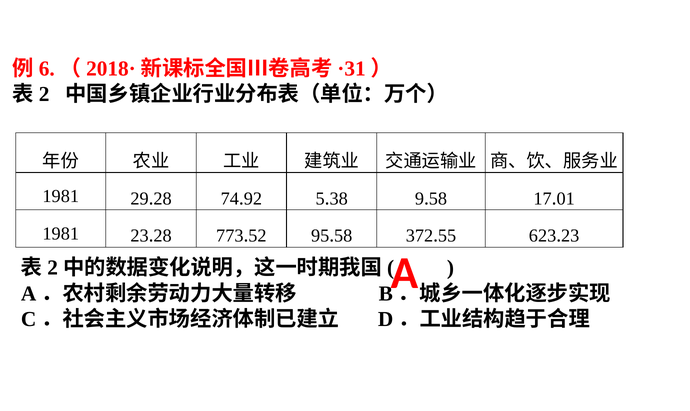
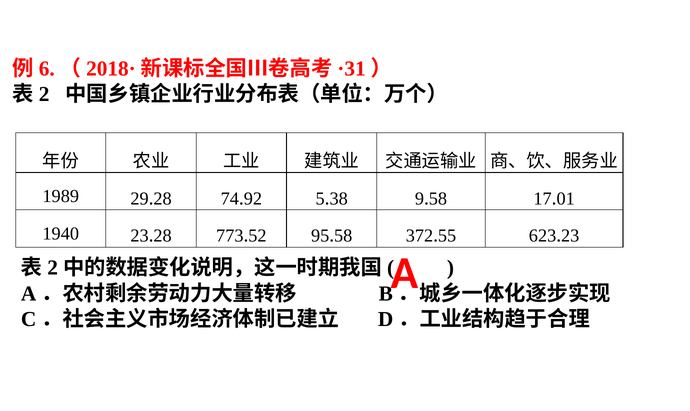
1981 at (61, 196): 1981 -> 1989
1981 at (61, 234): 1981 -> 1940
